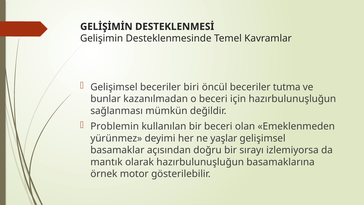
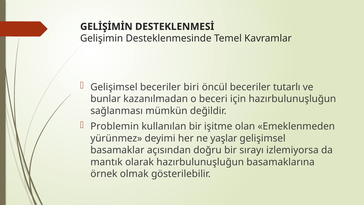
tutma: tutma -> tutarlı
bir beceri: beceri -> işitme
motor: motor -> olmak
